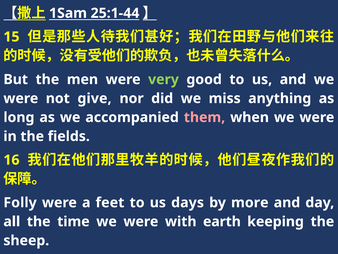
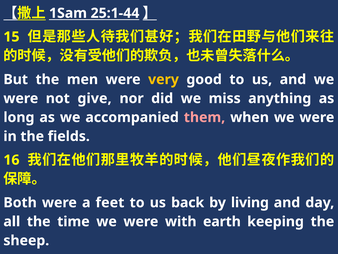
very colour: light green -> yellow
Folly: Folly -> Both
days: days -> back
more: more -> living
